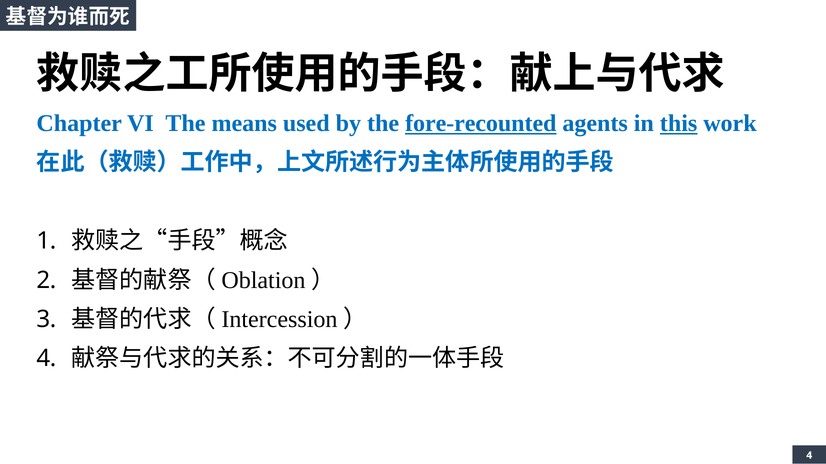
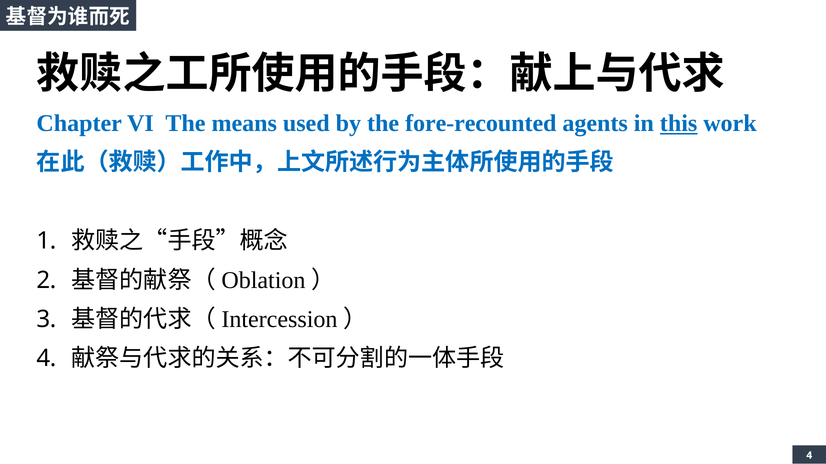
fore-recounted underline: present -> none
